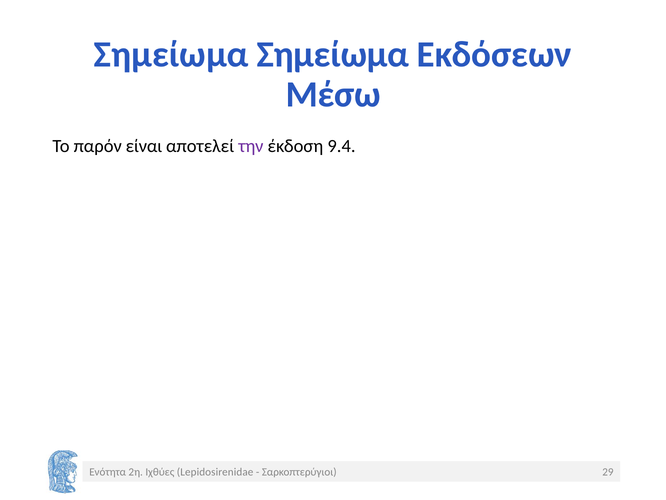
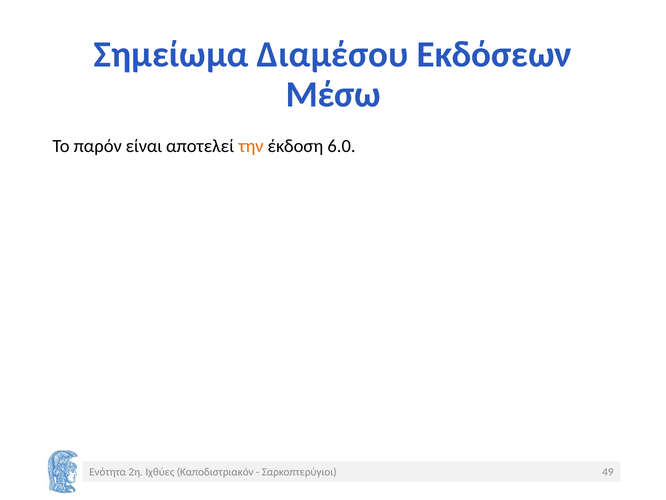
Σημείωμα Σημείωμα: Σημείωμα -> Διαμέσου
την colour: purple -> orange
9.4: 9.4 -> 6.0
Lepidosirenidae: Lepidosirenidae -> Καποδιστριακόν
29: 29 -> 49
